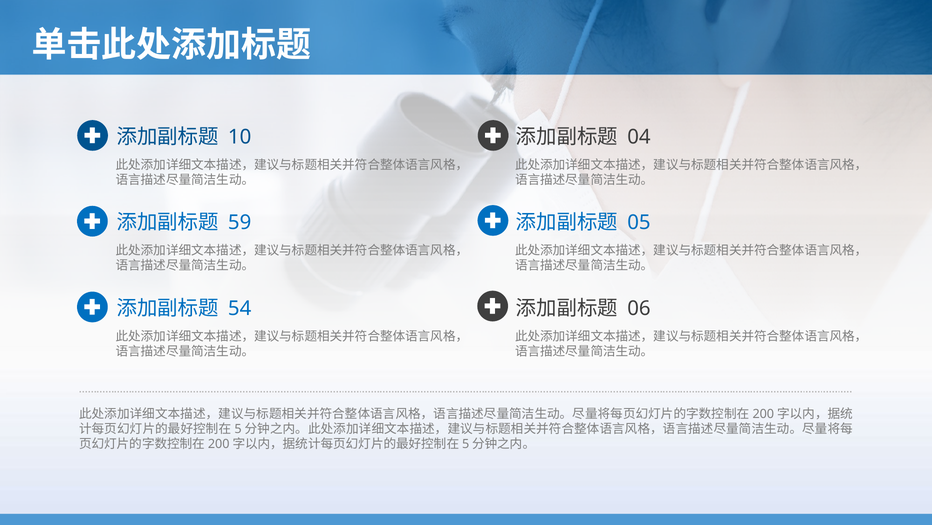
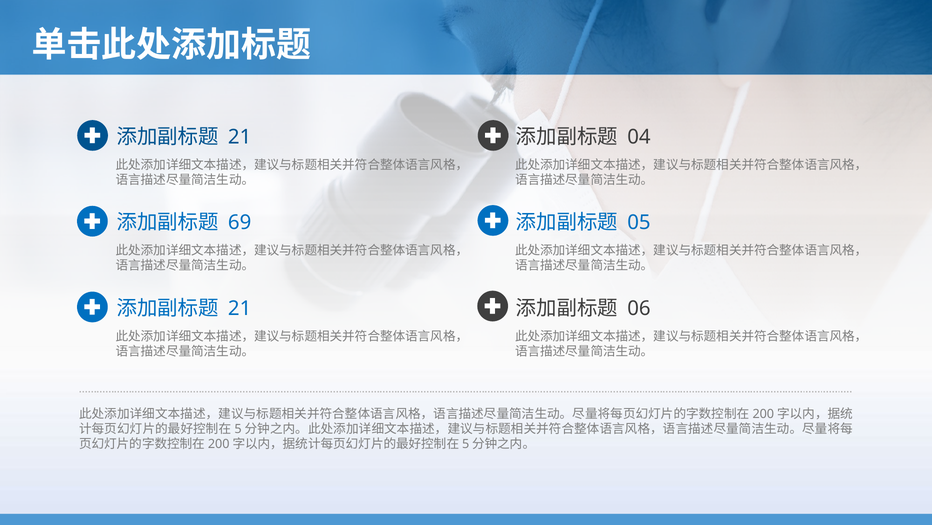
10 at (240, 137): 10 -> 21
59: 59 -> 69
54 at (240, 308): 54 -> 21
